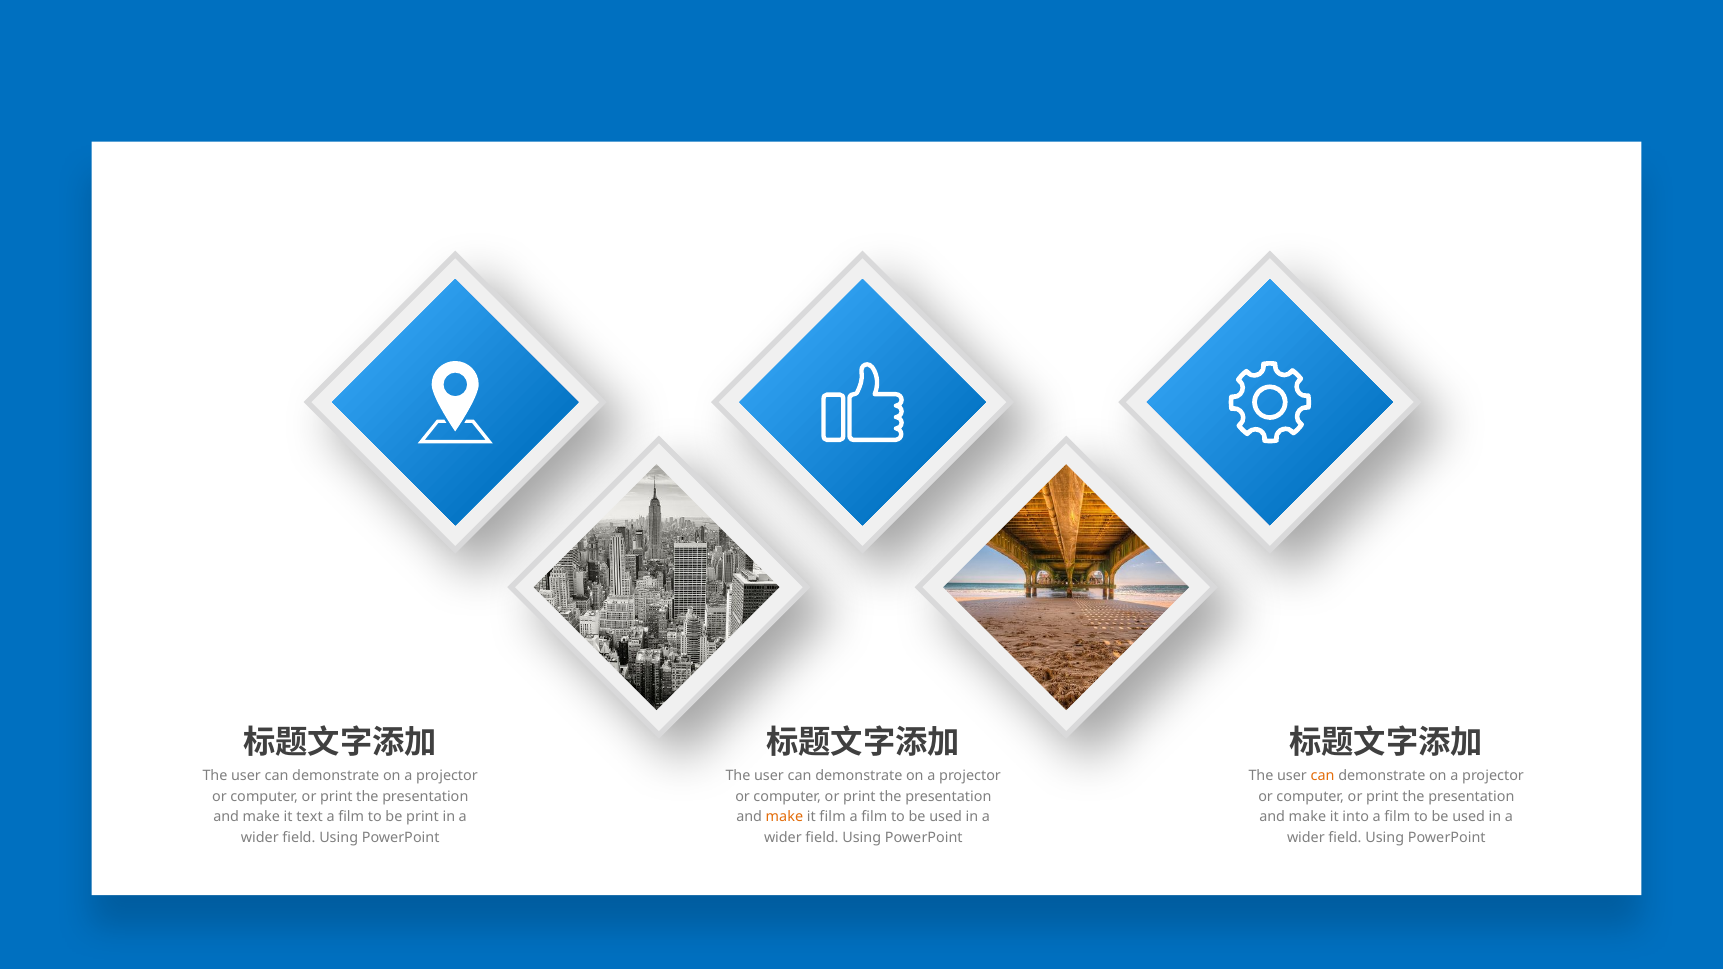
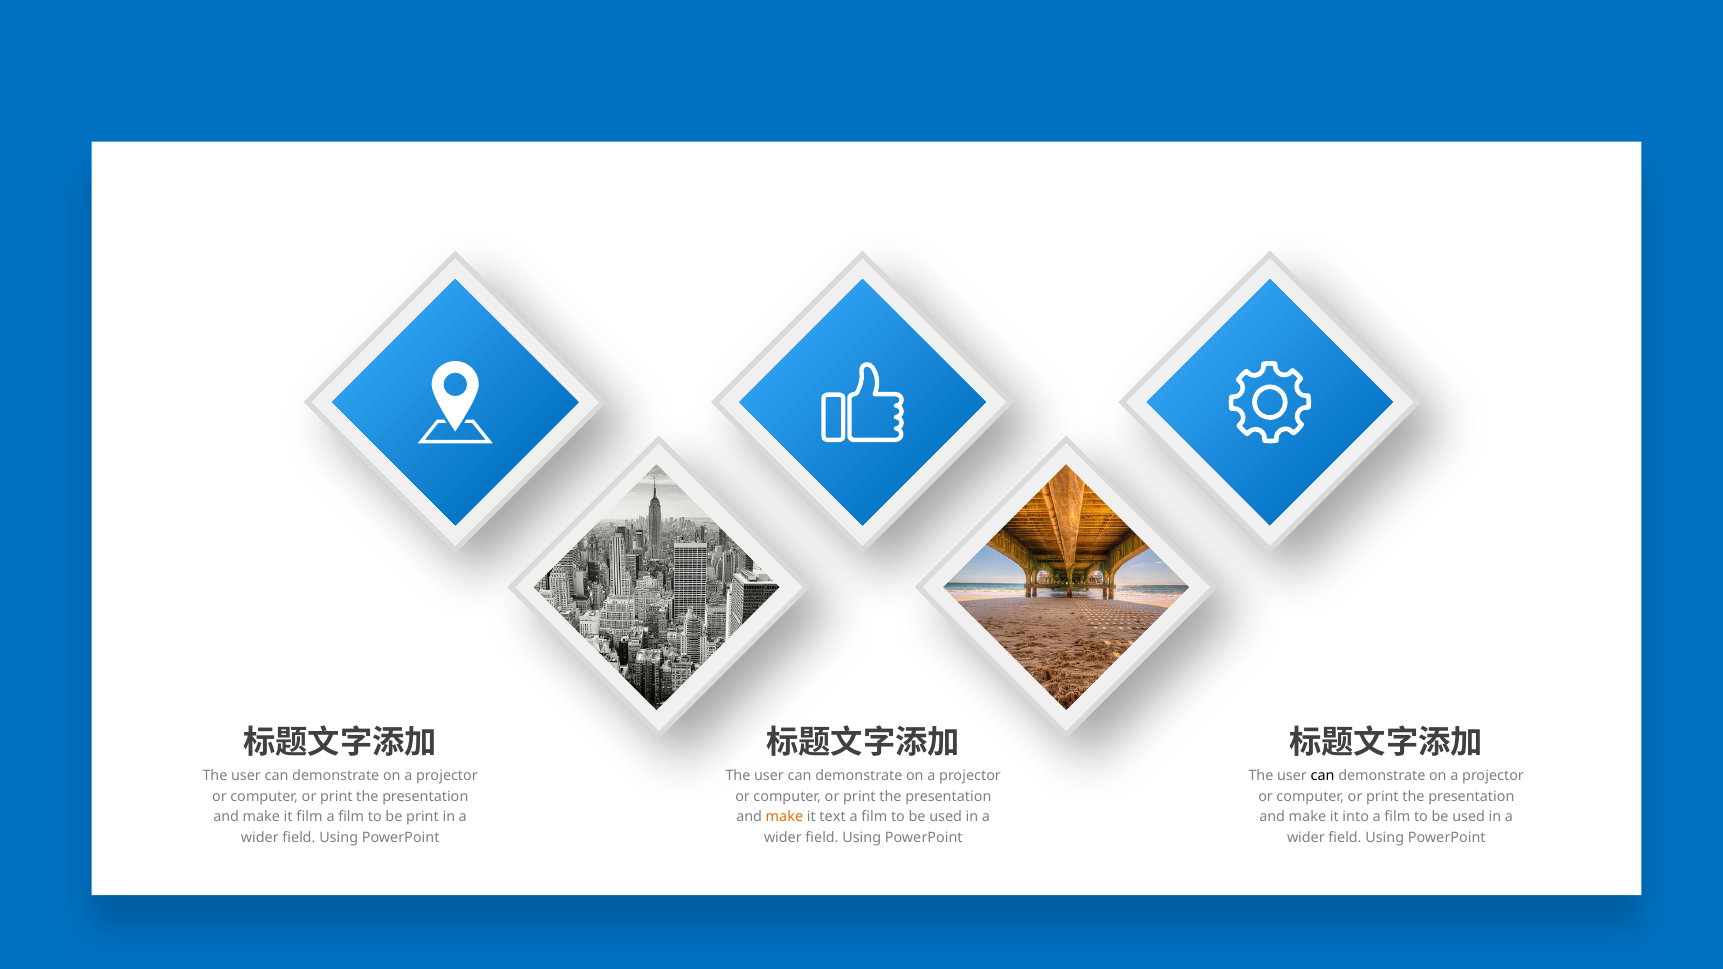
can at (1323, 776) colour: orange -> black
it text: text -> film
it film: film -> text
